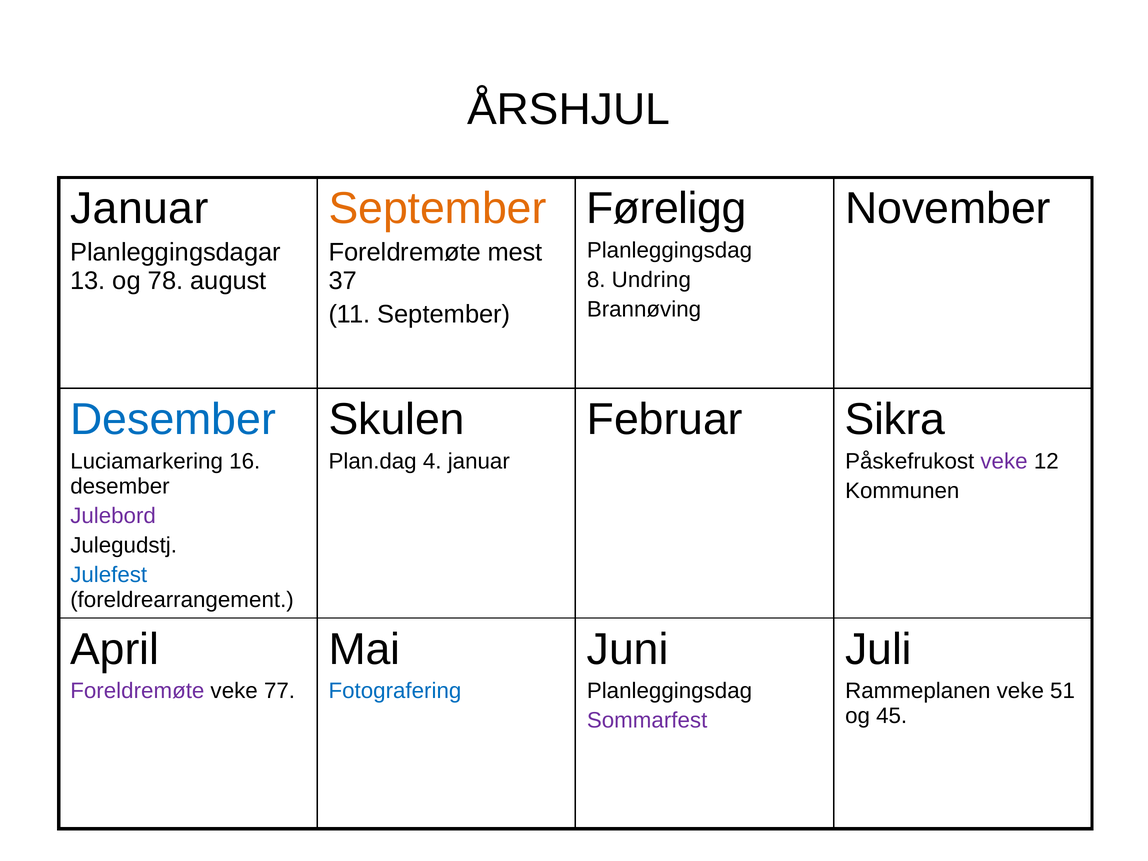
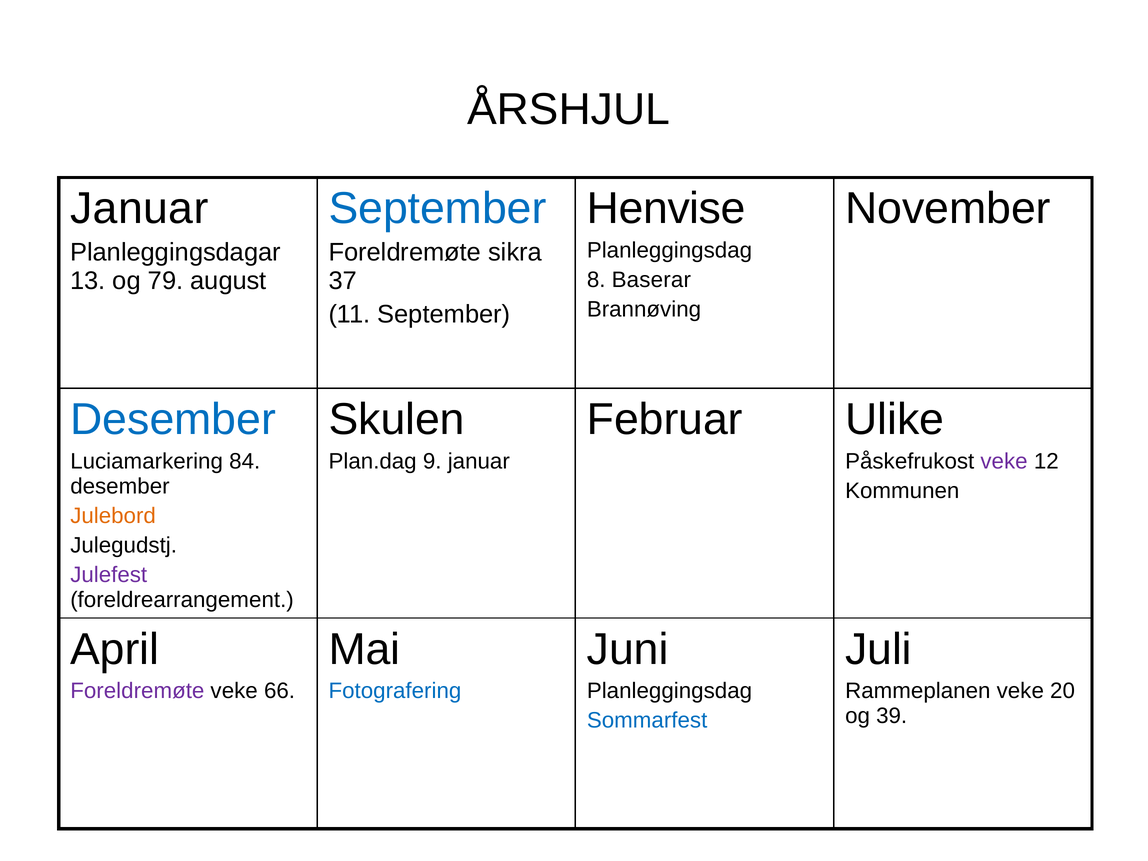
September at (438, 209) colour: orange -> blue
Føreligg: Føreligg -> Henvise
mest: mest -> sikra
78: 78 -> 79
Undring: Undring -> Baserar
Sikra: Sikra -> Ulike
16: 16 -> 84
4: 4 -> 9
Julebord colour: purple -> orange
Julefest colour: blue -> purple
77: 77 -> 66
51: 51 -> 20
45: 45 -> 39
Sommarfest colour: purple -> blue
